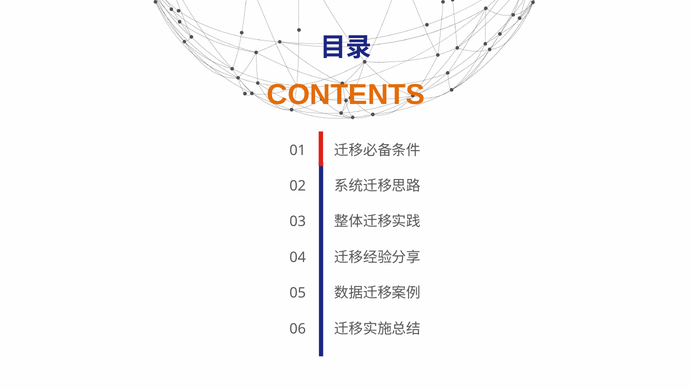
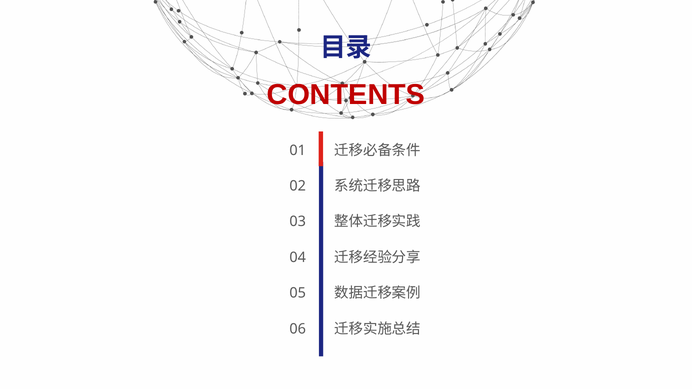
CONTENTS colour: orange -> red
